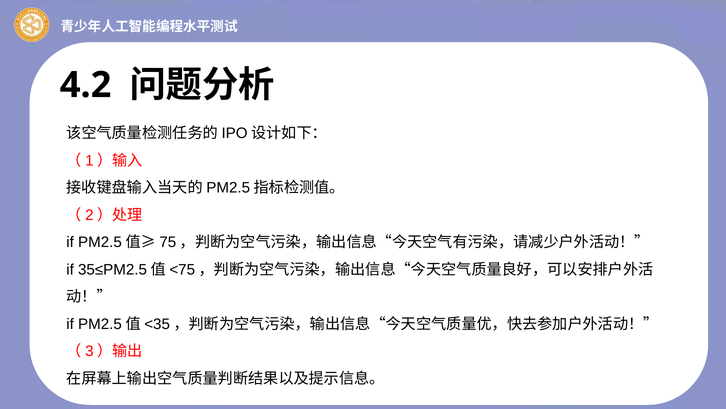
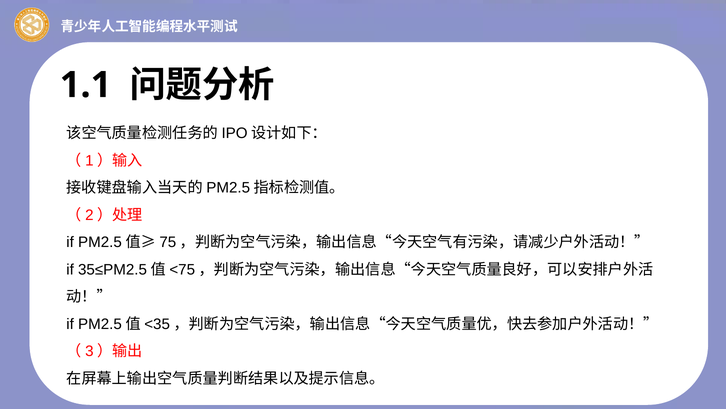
4.2: 4.2 -> 1.1
